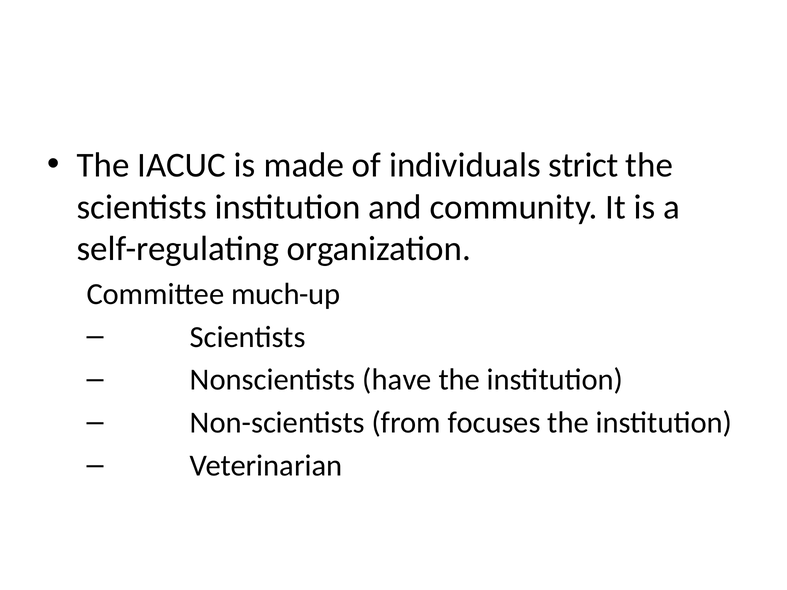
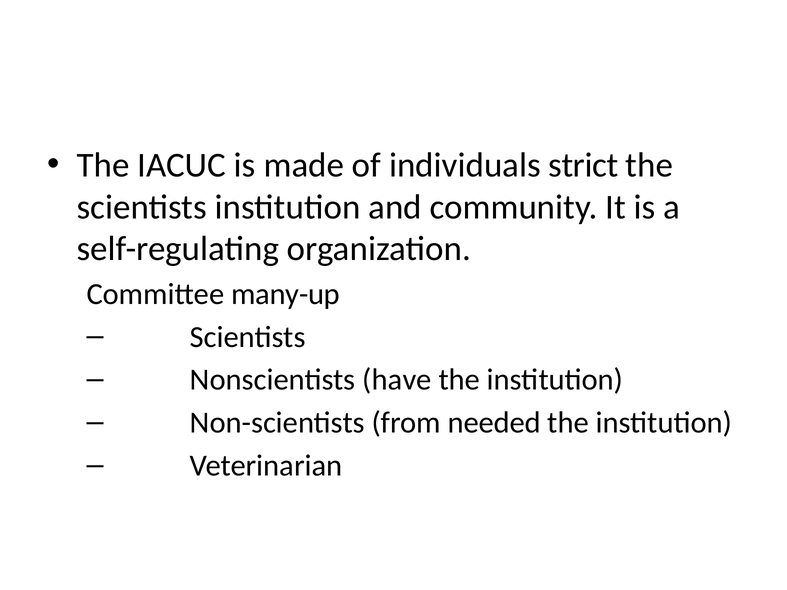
much-up: much-up -> many-up
focuses: focuses -> needed
